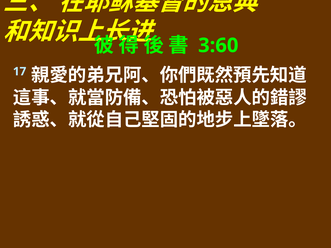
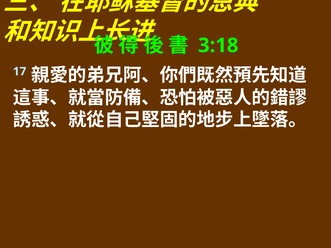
3:60: 3:60 -> 3:18
